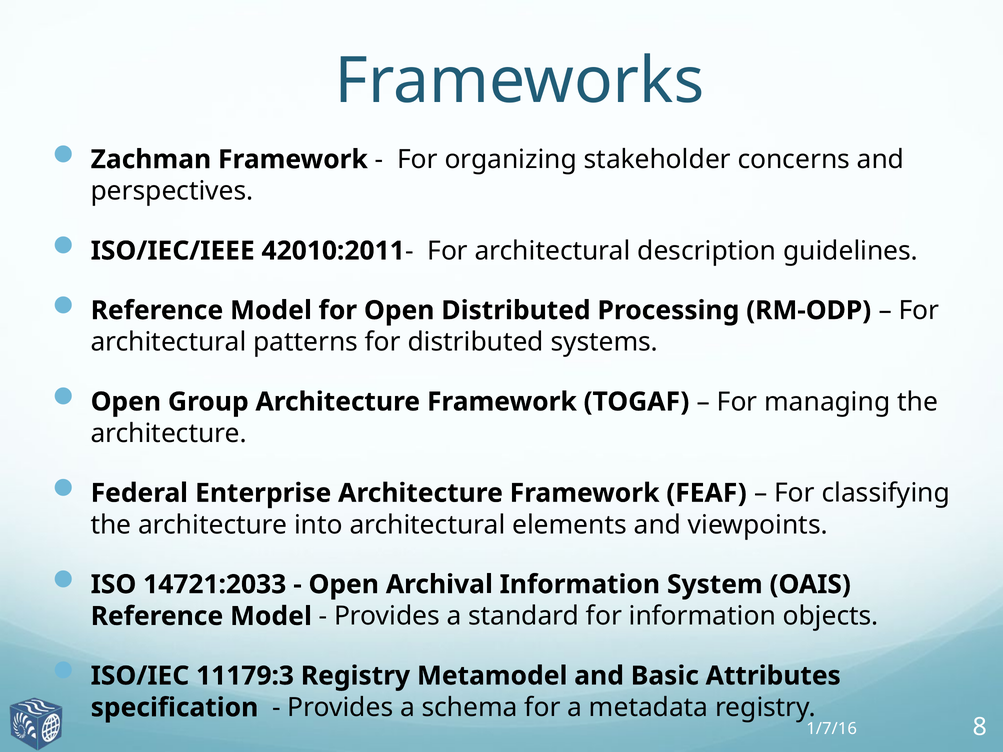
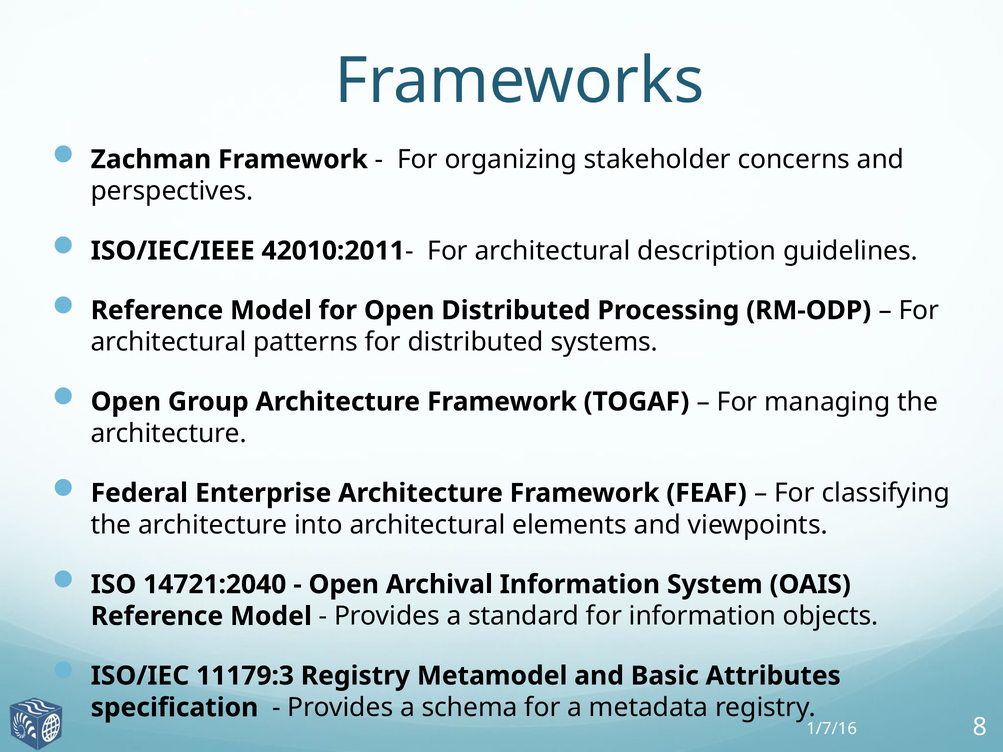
14721:2033: 14721:2033 -> 14721:2040
